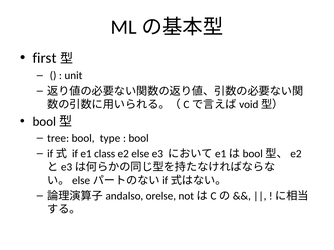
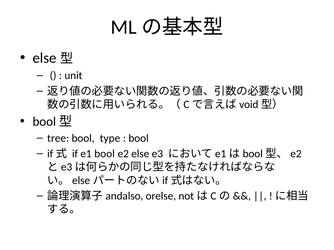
first at (45, 58): first -> else
e1 class: class -> bool
